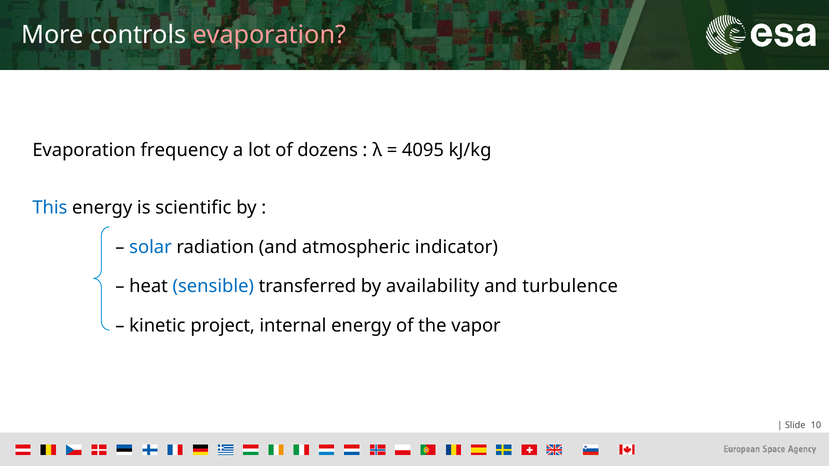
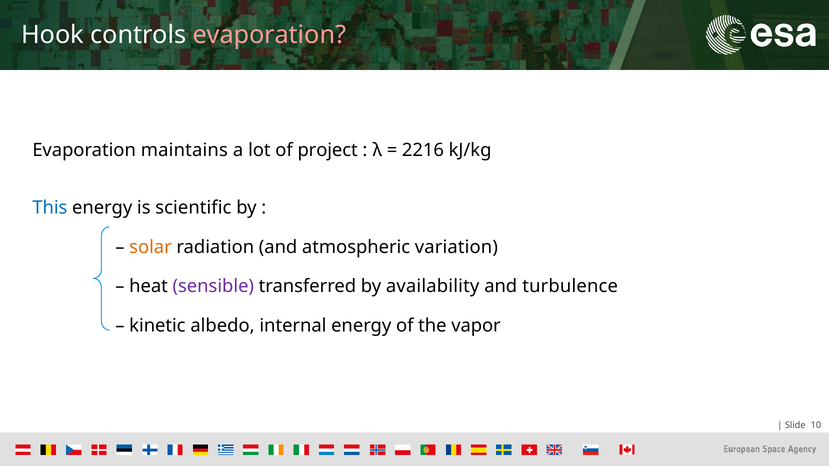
More: More -> Hook
frequency: frequency -> maintains
dozens: dozens -> project
4095: 4095 -> 2216
solar colour: blue -> orange
indicator: indicator -> variation
sensible colour: blue -> purple
project: project -> albedo
